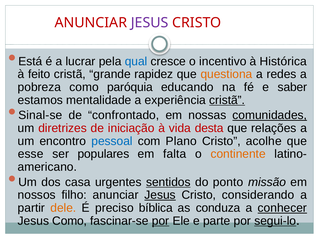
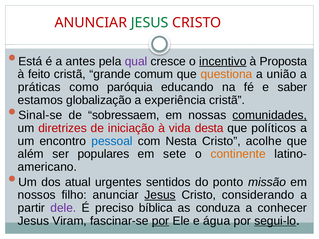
JESUS at (150, 23) colour: purple -> green
lucrar: lucrar -> antes
qual colour: blue -> purple
incentivo underline: none -> present
Histórica: Histórica -> Proposta
rapidez: rapidez -> comum
redes: redes -> união
pobreza: pobreza -> práticas
mentalidade: mentalidade -> globalização
cristã at (227, 100) underline: present -> none
confrontado: confrontado -> sobressaem
relações: relações -> políticos
Plano: Plano -> Nesta
esse: esse -> além
falta: falta -> sete
casa: casa -> atual
sentidos underline: present -> none
dele colour: orange -> purple
conhecer underline: present -> none
Jesus Como: Como -> Viram
parte: parte -> água
